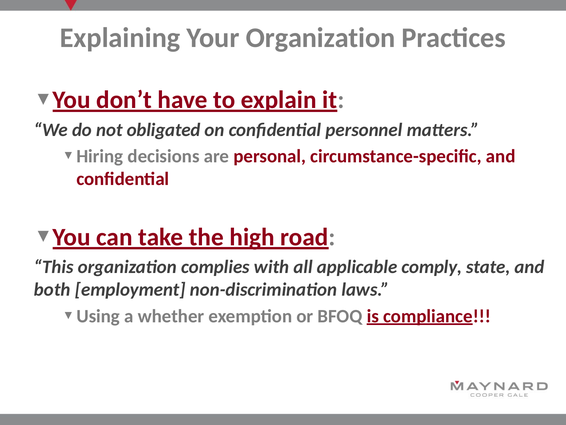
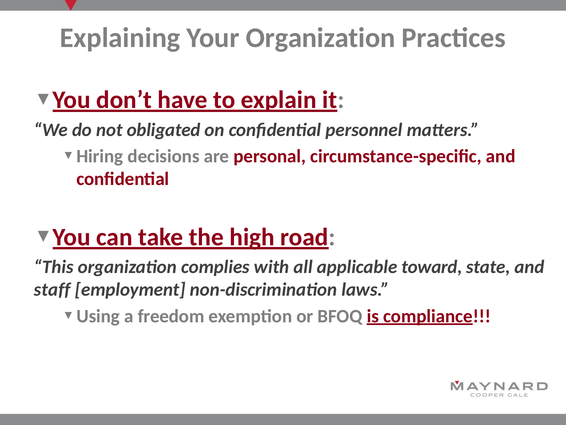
comply: comply -> toward
both: both -> staff
whether: whether -> freedom
